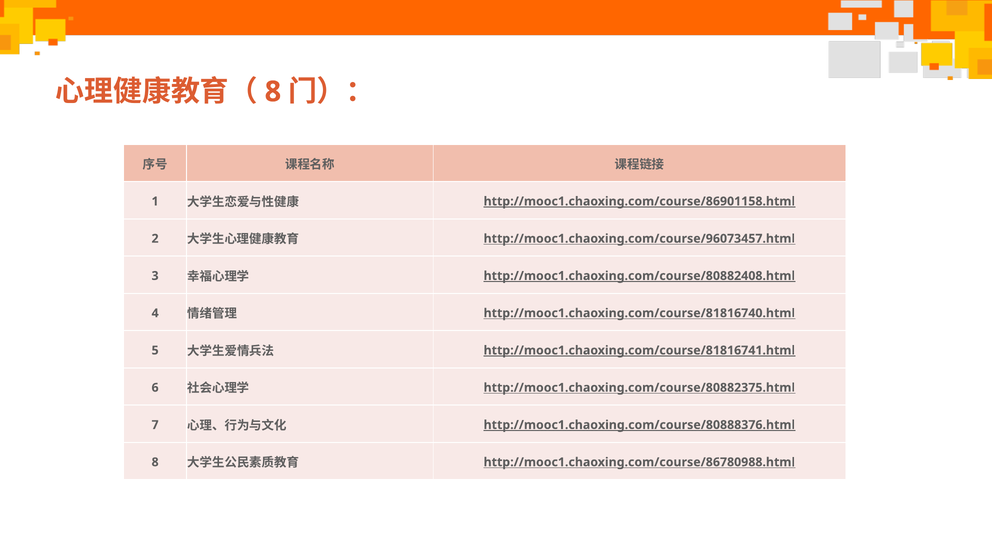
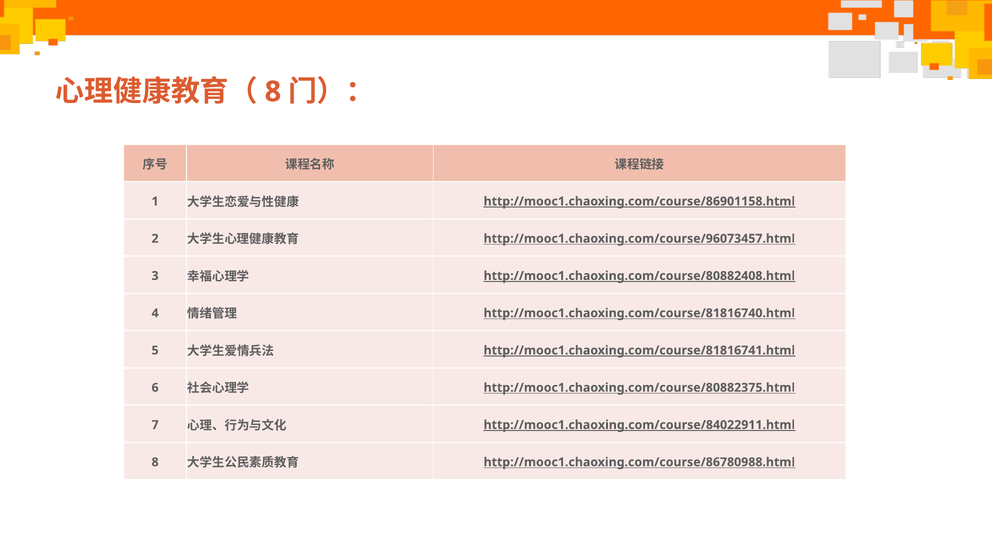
http://mooc1.chaoxing.com/course/80888376.html: http://mooc1.chaoxing.com/course/80888376.html -> http://mooc1.chaoxing.com/course/84022911.html
